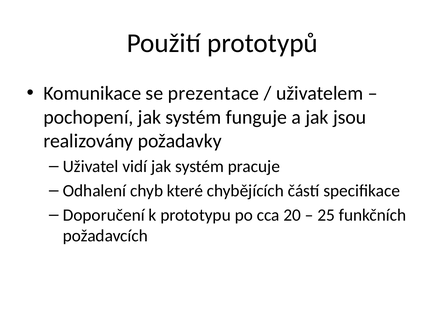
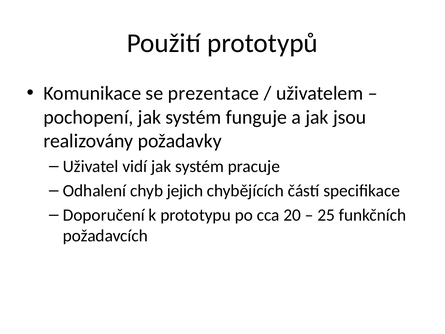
které: které -> jejich
